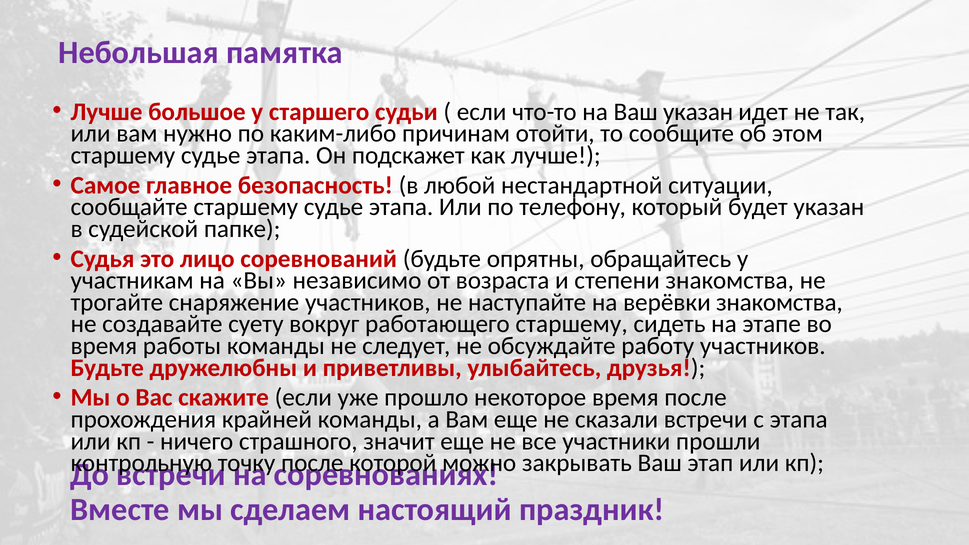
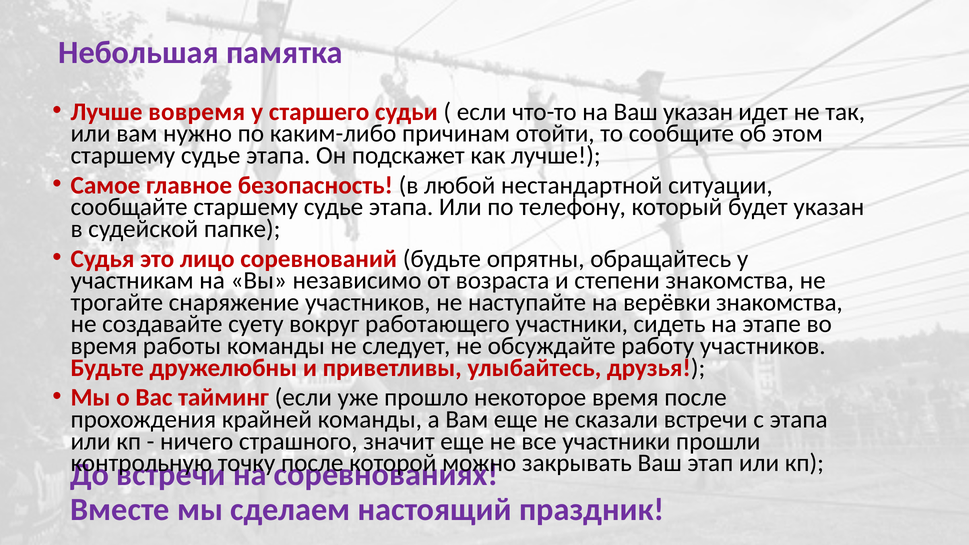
большое: большое -> вовремя
работающего старшему: старшему -> участники
скажите: скажите -> тайминг
